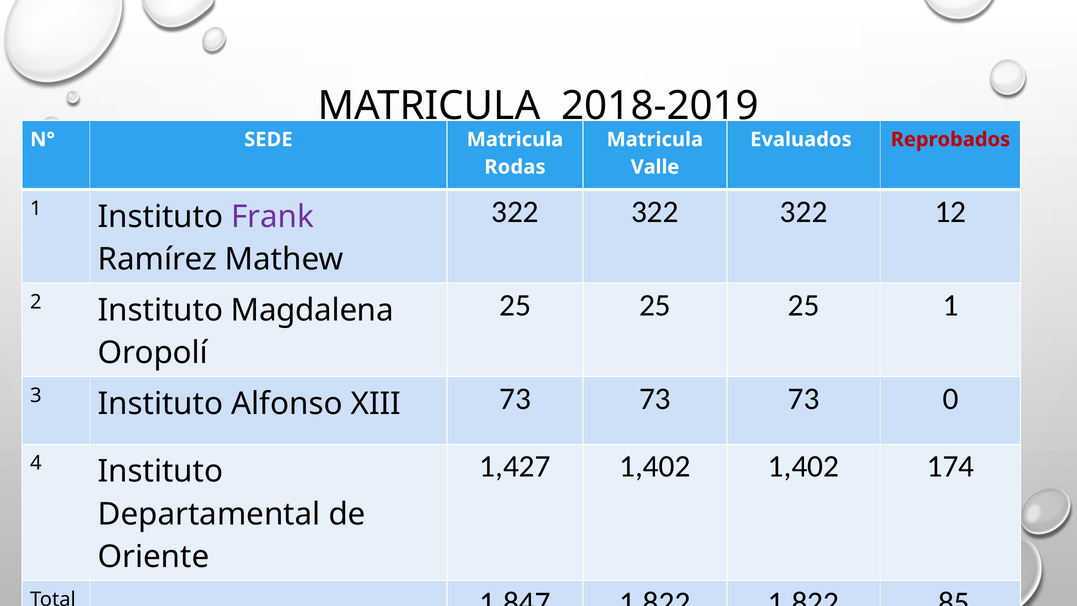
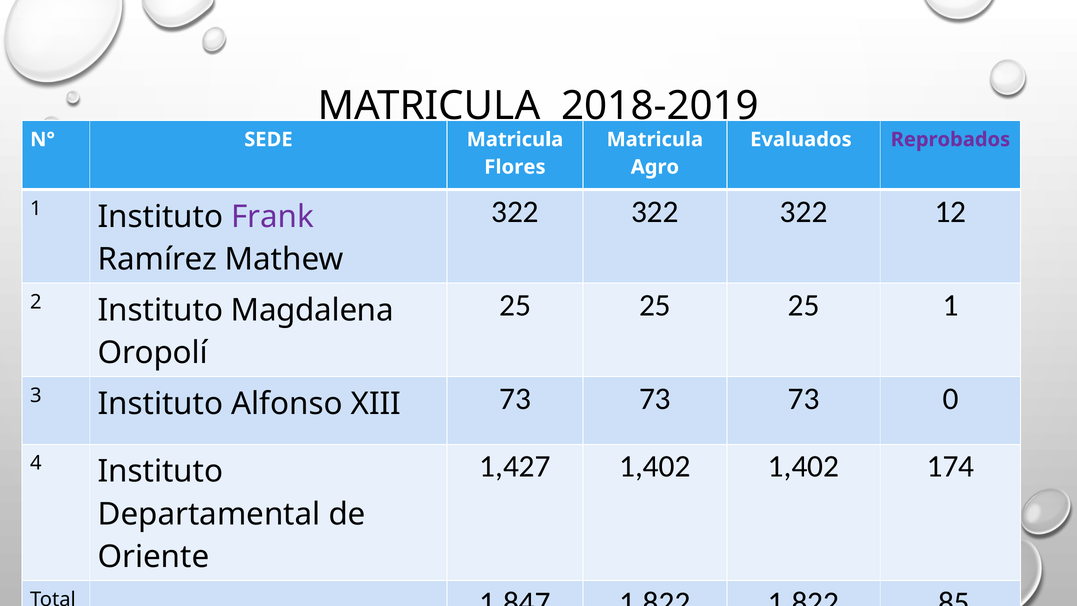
Reprobados colour: red -> purple
Rodas: Rodas -> Flores
Valle: Valle -> Agro
